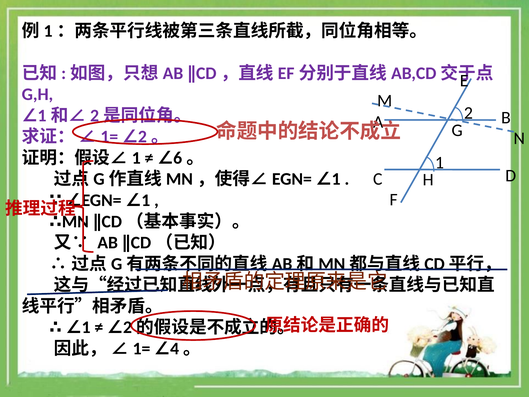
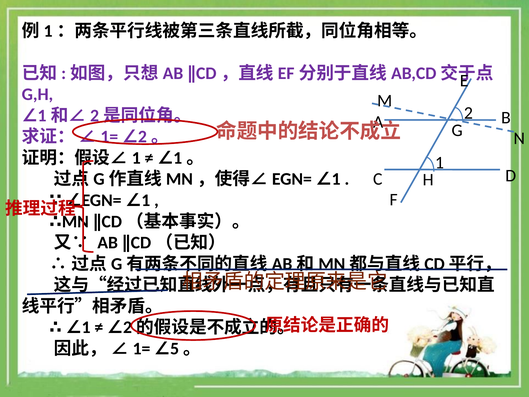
6 at (178, 158): 6 -> 1
4: 4 -> 5
